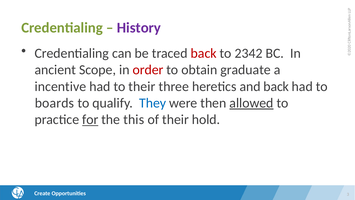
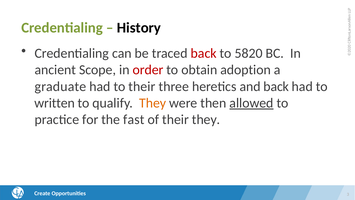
History colour: purple -> black
2342: 2342 -> 5820
graduate: graduate -> adoption
incentive: incentive -> graduate
boards: boards -> written
They at (153, 103) colour: blue -> orange
for underline: present -> none
this: this -> fast
their hold: hold -> they
